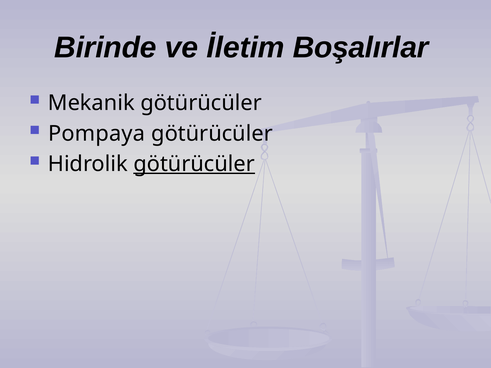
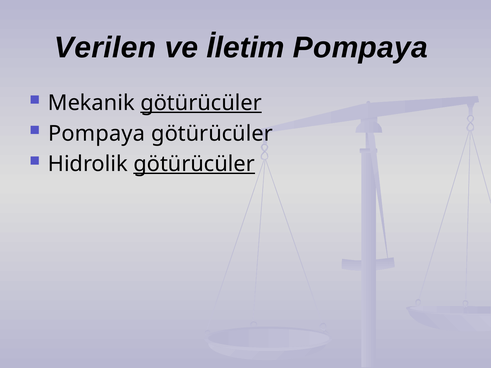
Birinde: Birinde -> Verilen
İletim Boşalırlar: Boşalırlar -> Pompaya
götürücüler at (201, 103) underline: none -> present
